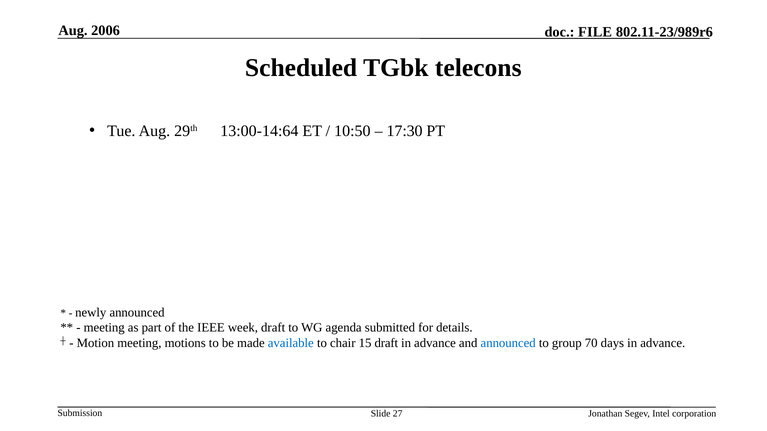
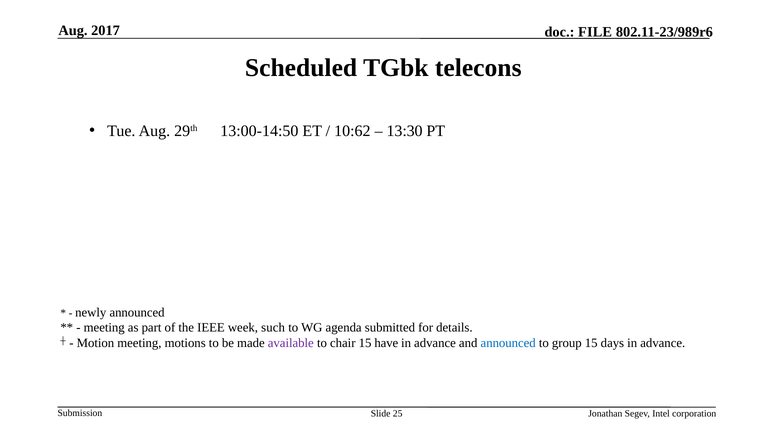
2006: 2006 -> 2017
13:00-14:64: 13:00-14:64 -> 13:00-14:50
10:50: 10:50 -> 10:62
17:30: 17:30 -> 13:30
week draft: draft -> such
available colour: blue -> purple
15 draft: draft -> have
group 70: 70 -> 15
27: 27 -> 25
